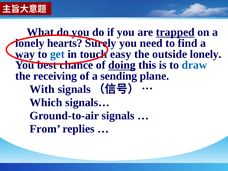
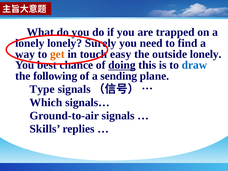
trapped underline: present -> none
hearts at (65, 43): hearts -> lonely
get colour: blue -> orange
receiving: receiving -> following
With: With -> Type
From: From -> Skills
